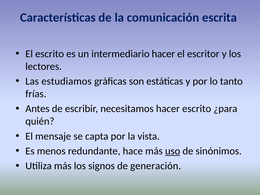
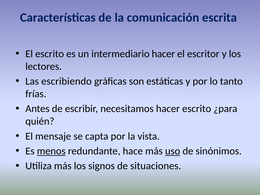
estudiamos: estudiamos -> escribiendo
menos underline: none -> present
generación: generación -> situaciones
